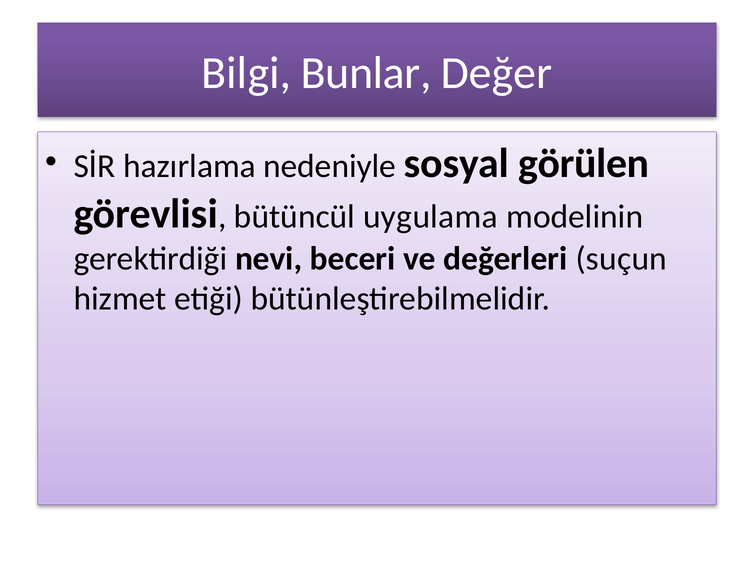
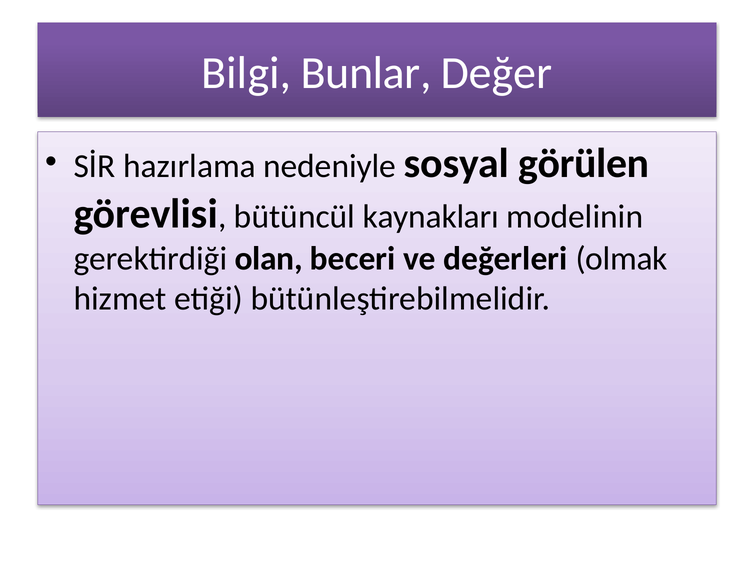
uygulama: uygulama -> kaynakları
nevi: nevi -> olan
suçun: suçun -> olmak
